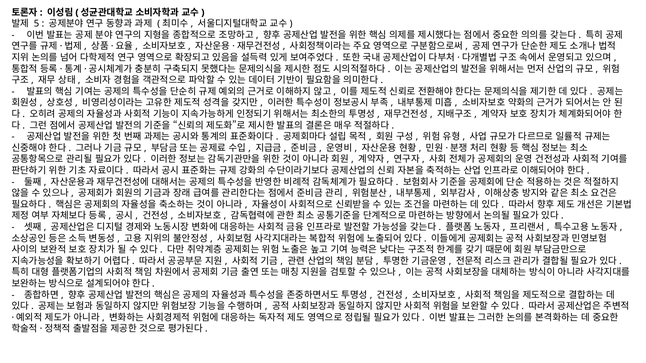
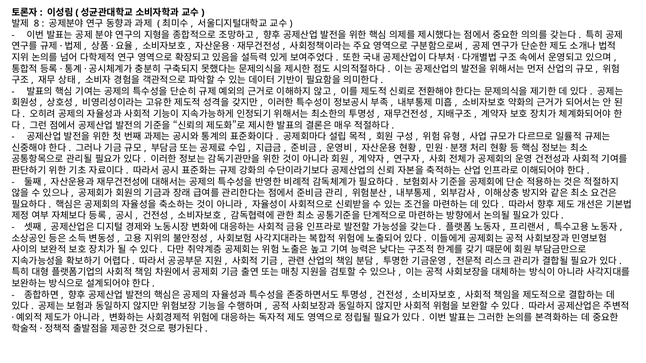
5: 5 -> 8
